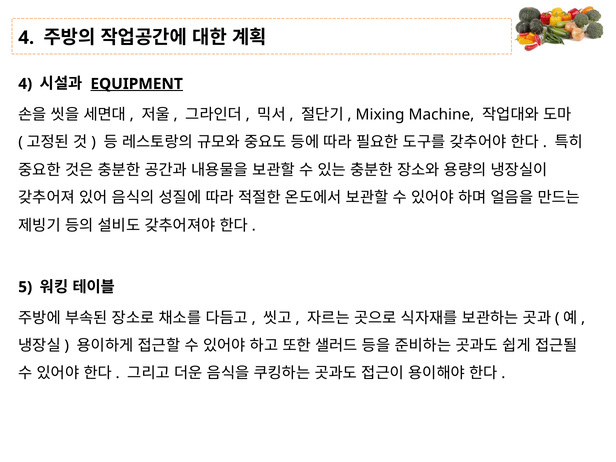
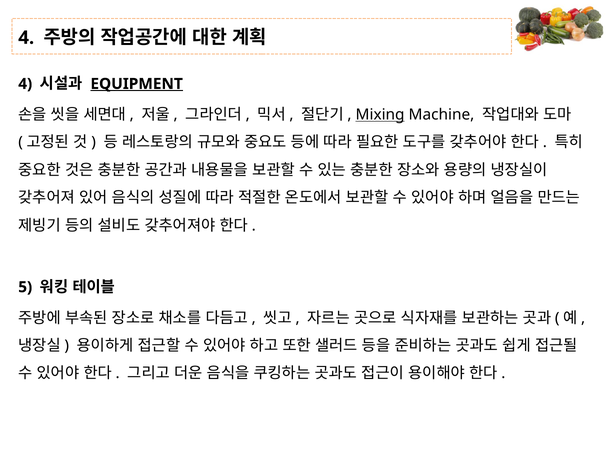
Mixing underline: none -> present
